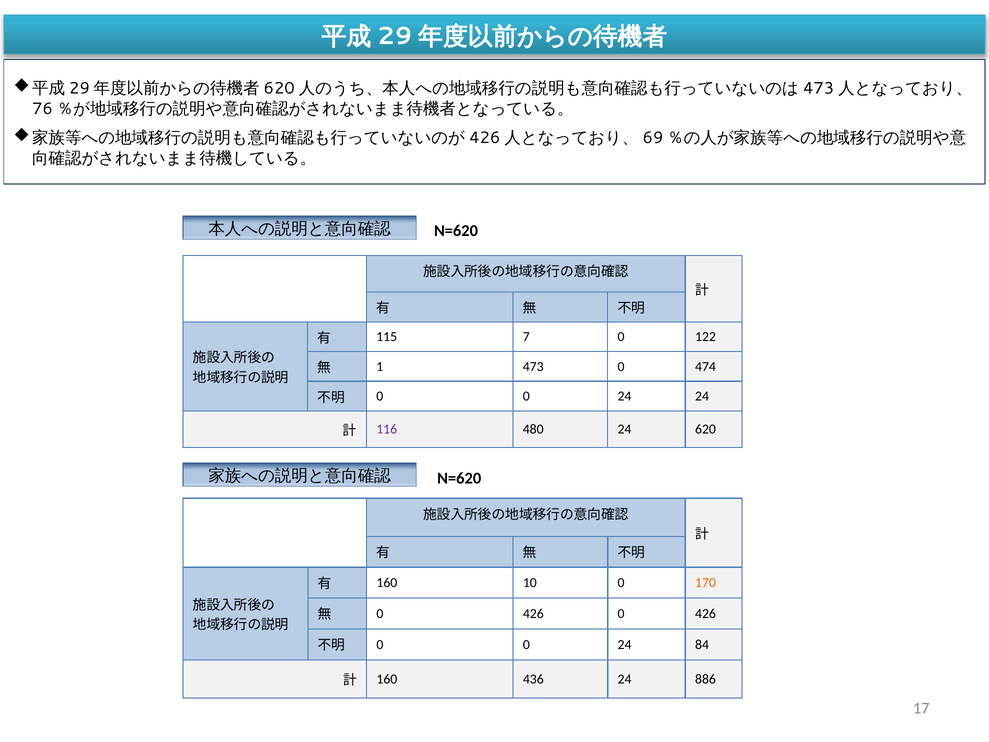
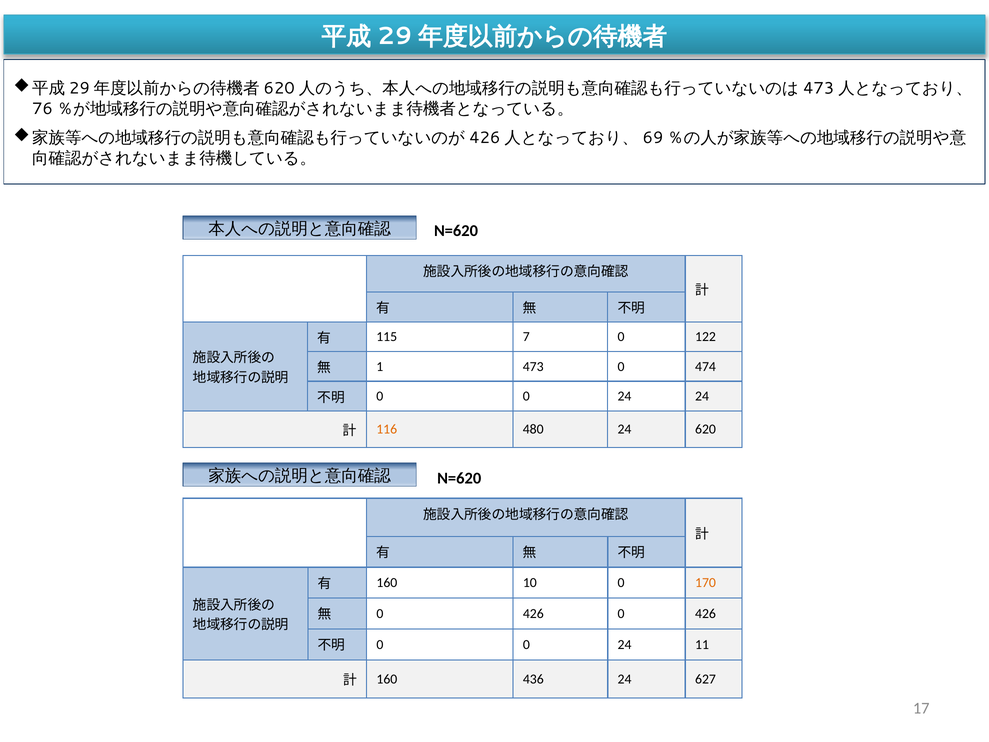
116 colour: purple -> orange
84: 84 -> 11
886: 886 -> 627
